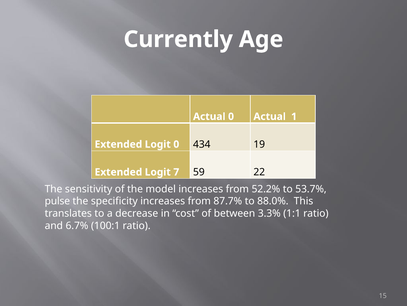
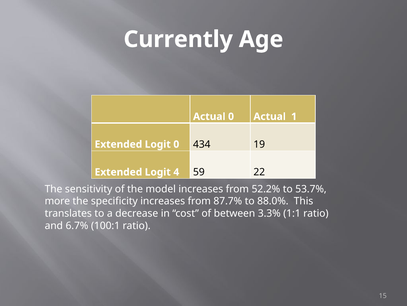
7: 7 -> 4
pulse: pulse -> more
